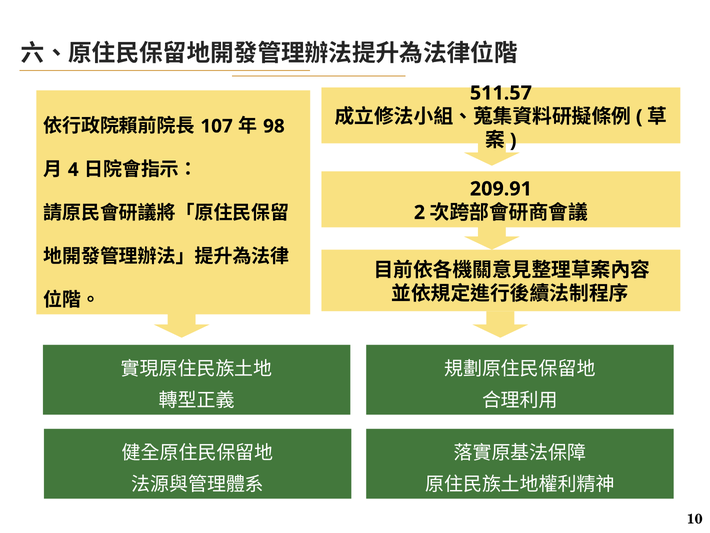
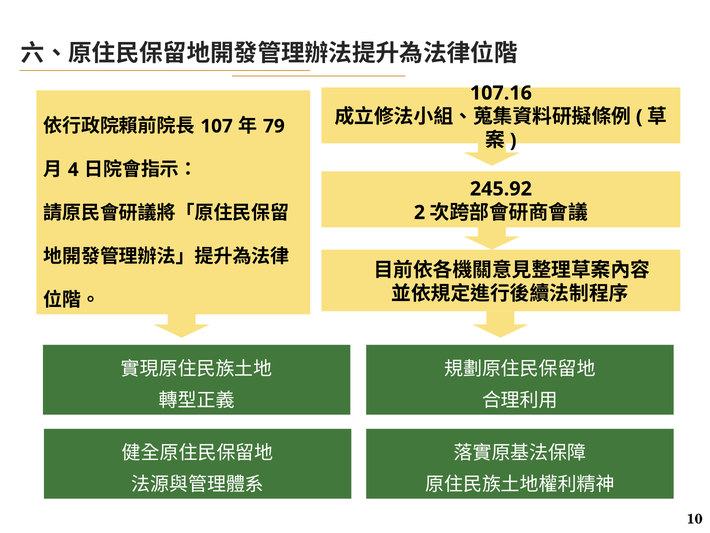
511.57: 511.57 -> 107.16
98: 98 -> 79
209.91: 209.91 -> 245.92
